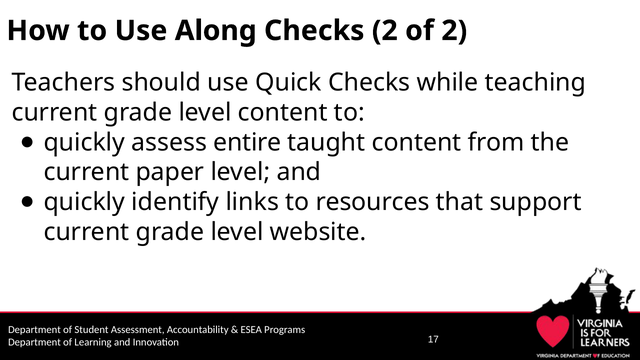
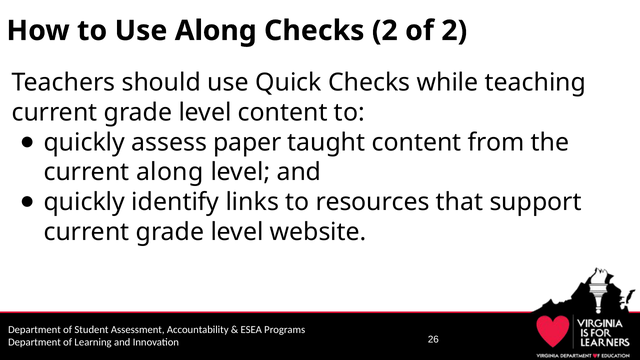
entire: entire -> paper
current paper: paper -> along
17: 17 -> 26
